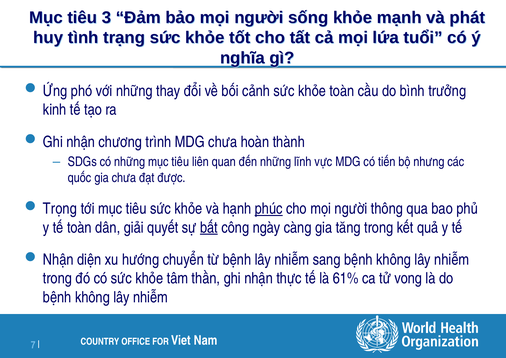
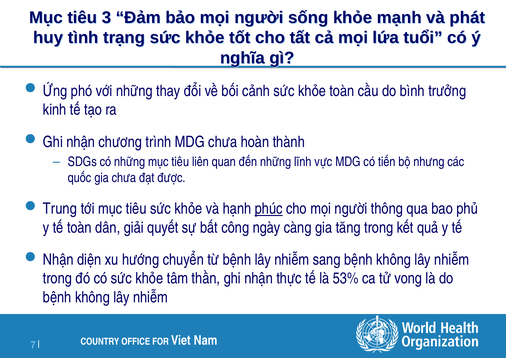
Trọng: Trọng -> Trung
bất underline: present -> none
61%: 61% -> 53%
